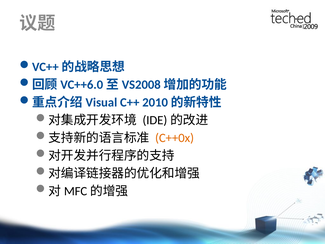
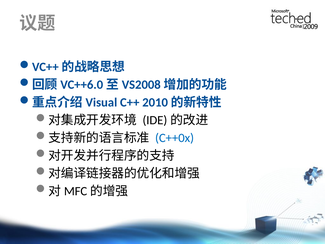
C++0x colour: orange -> blue
